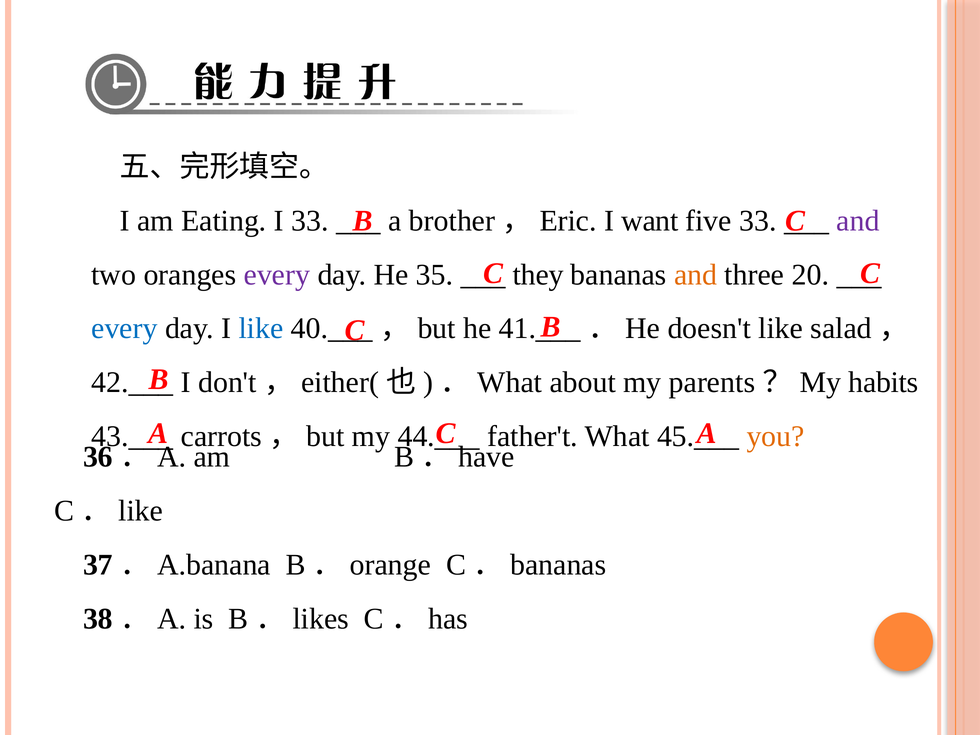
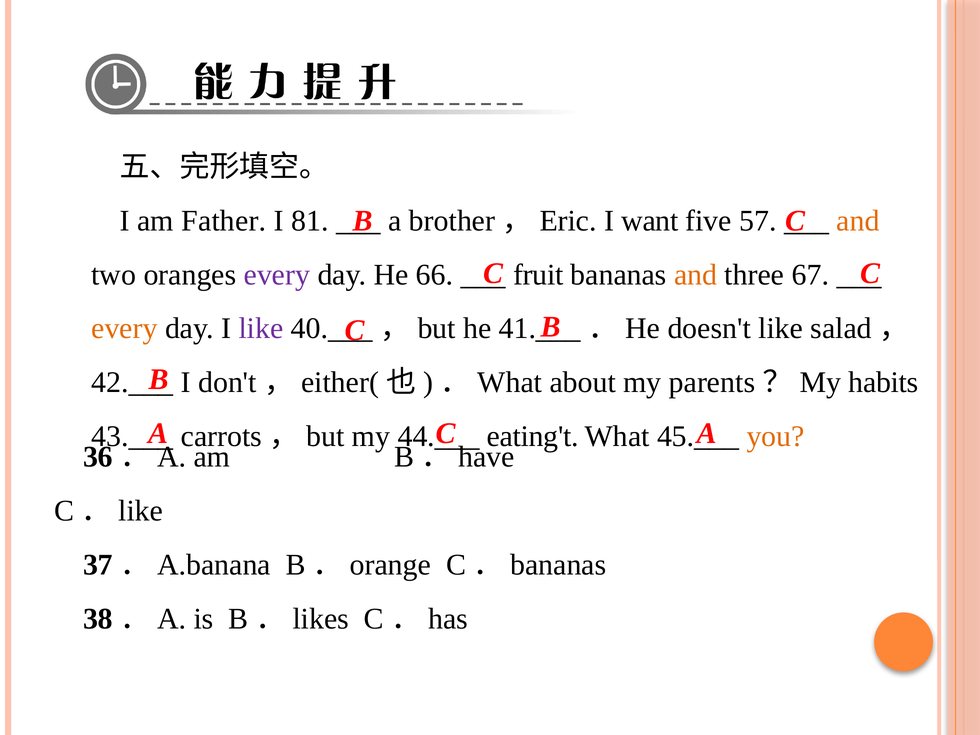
Eating: Eating -> Father
I 33: 33 -> 81
five 33: 33 -> 57
and at (858, 221) colour: purple -> orange
35: 35 -> 66
they: they -> fruit
20: 20 -> 67
every at (124, 329) colour: blue -> orange
like at (261, 329) colour: blue -> purple
father't: father't -> eating't
